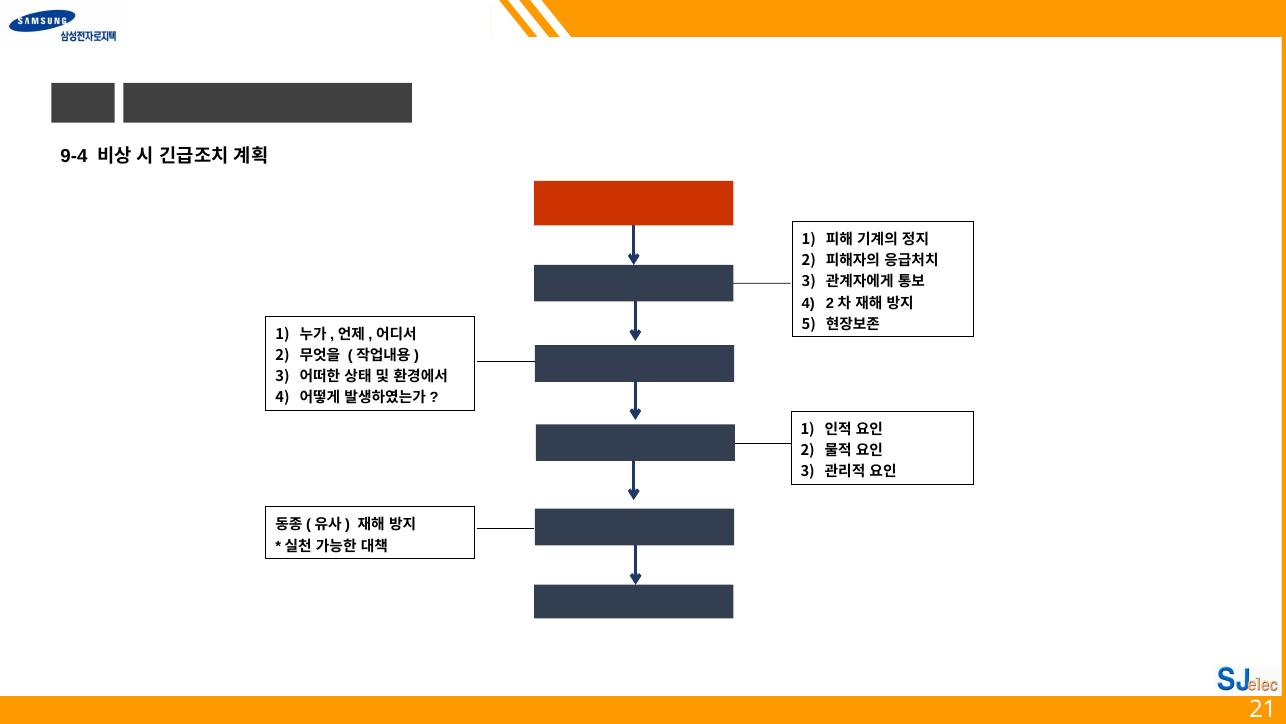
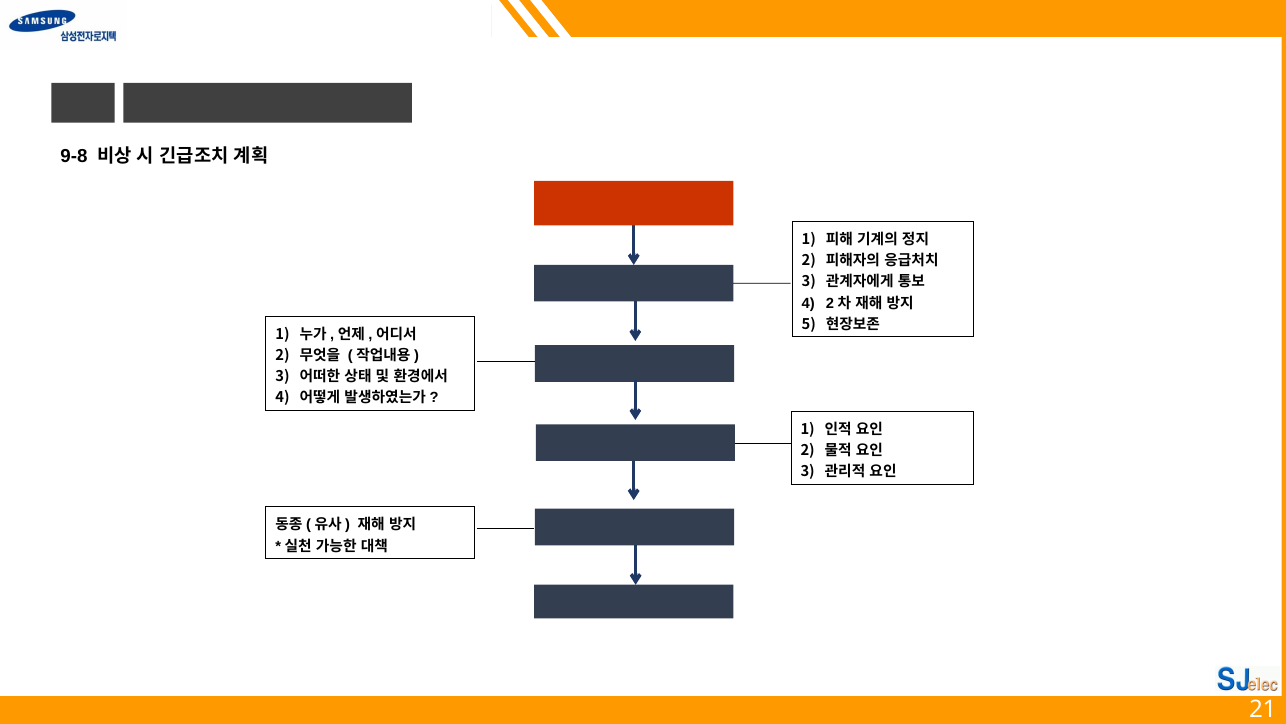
9-4: 9-4 -> 9-8
